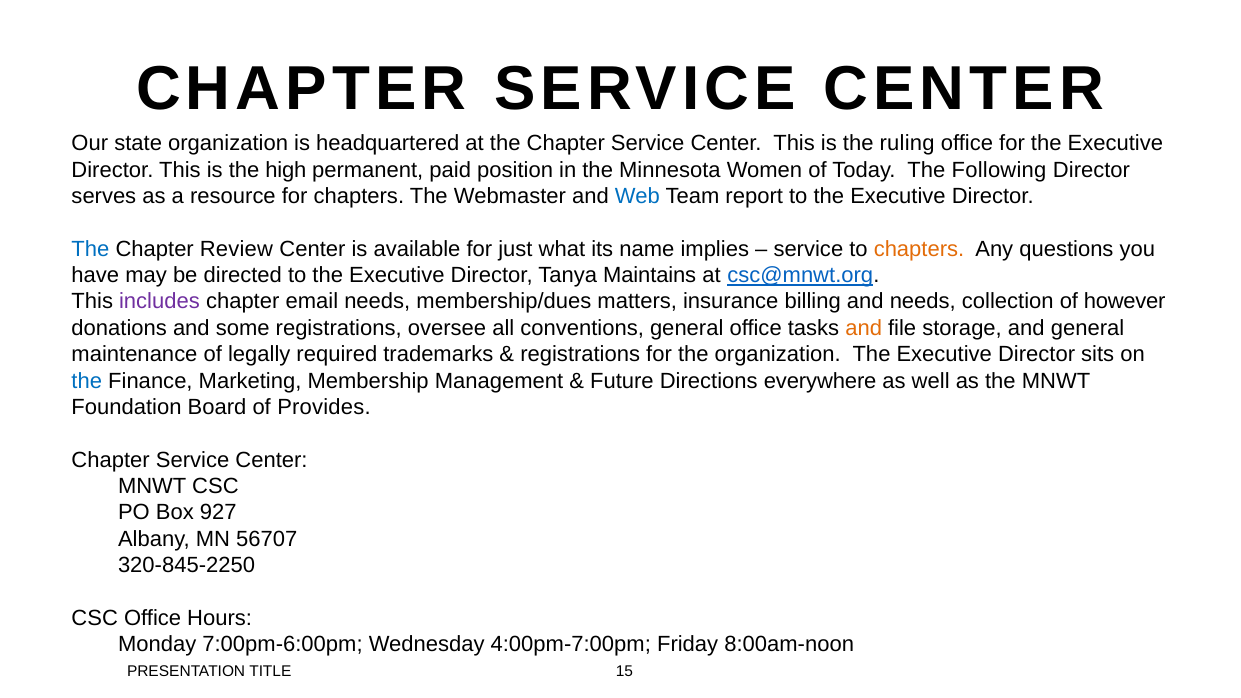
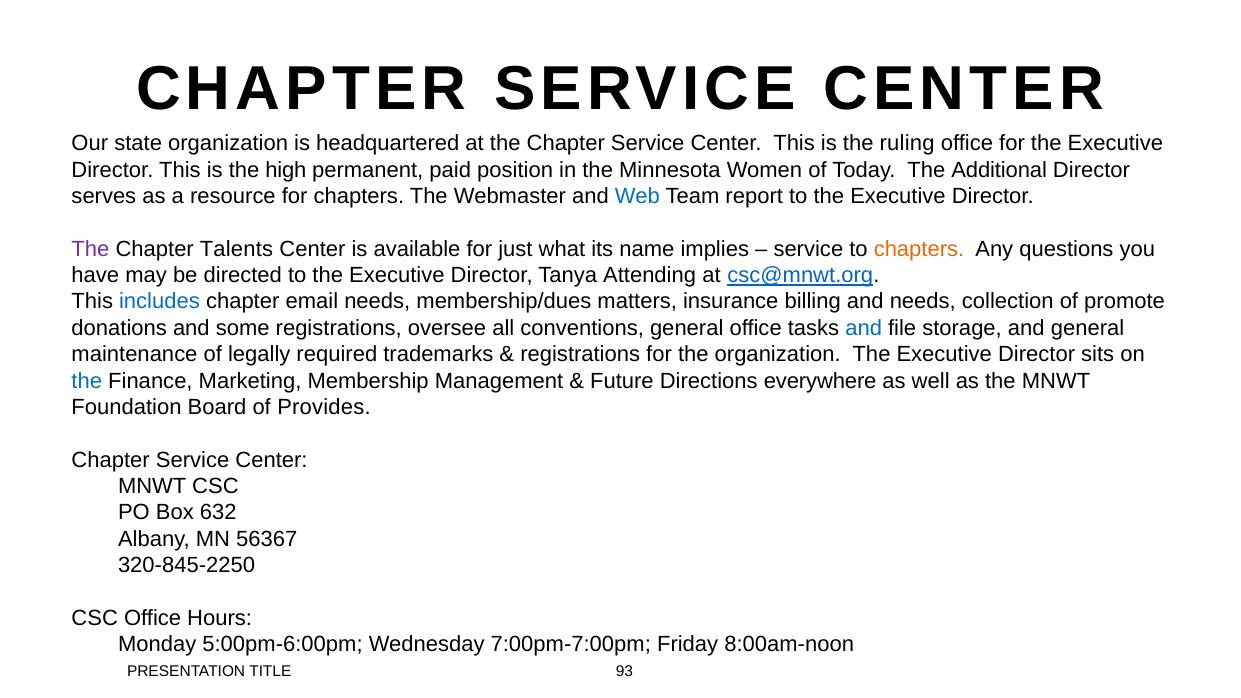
Following: Following -> Additional
The at (90, 249) colour: blue -> purple
Review: Review -> Talents
Maintains: Maintains -> Attending
includes colour: purple -> blue
however: however -> promote
and at (864, 328) colour: orange -> blue
927: 927 -> 632
56707: 56707 -> 56367
7:00pm-6:00pm: 7:00pm-6:00pm -> 5:00pm-6:00pm
4:00pm-7:00pm: 4:00pm-7:00pm -> 7:00pm-7:00pm
15: 15 -> 93
